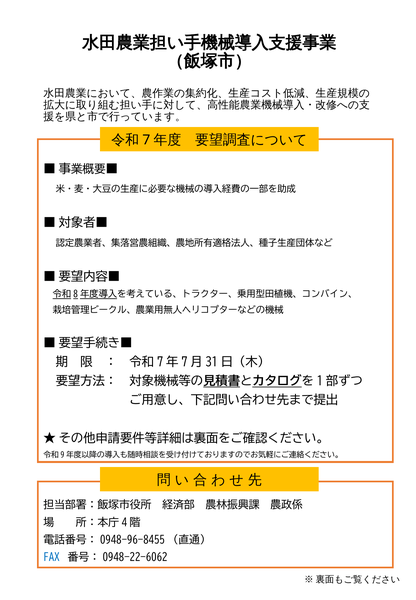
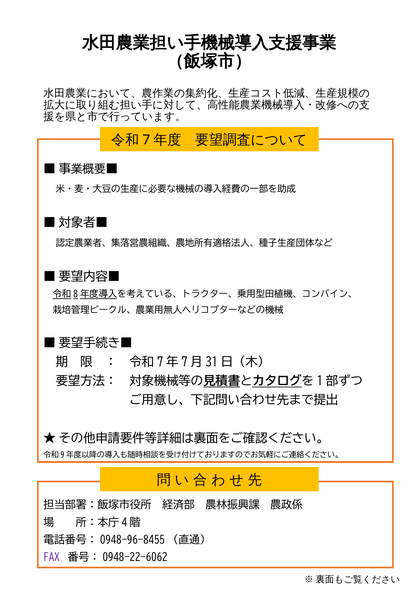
FAX colour: blue -> purple
